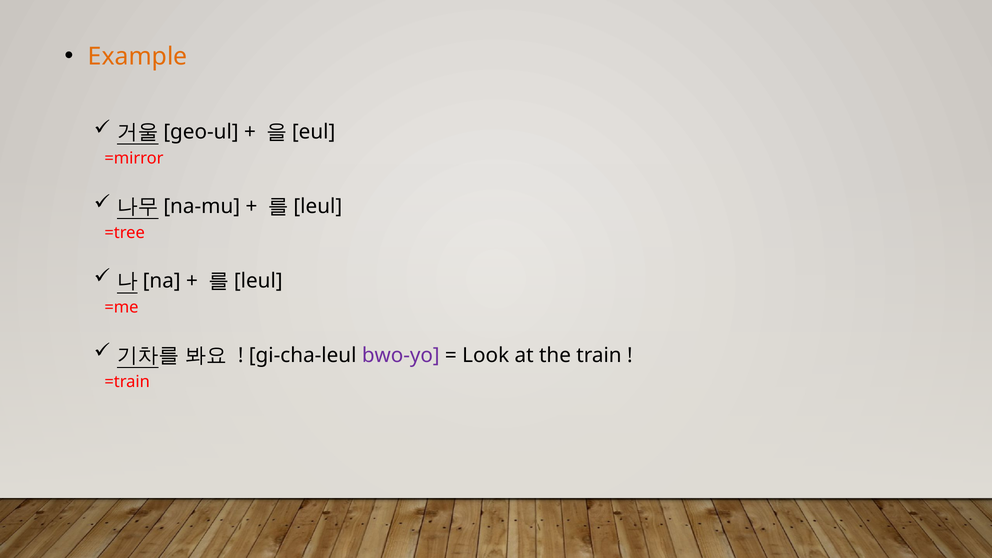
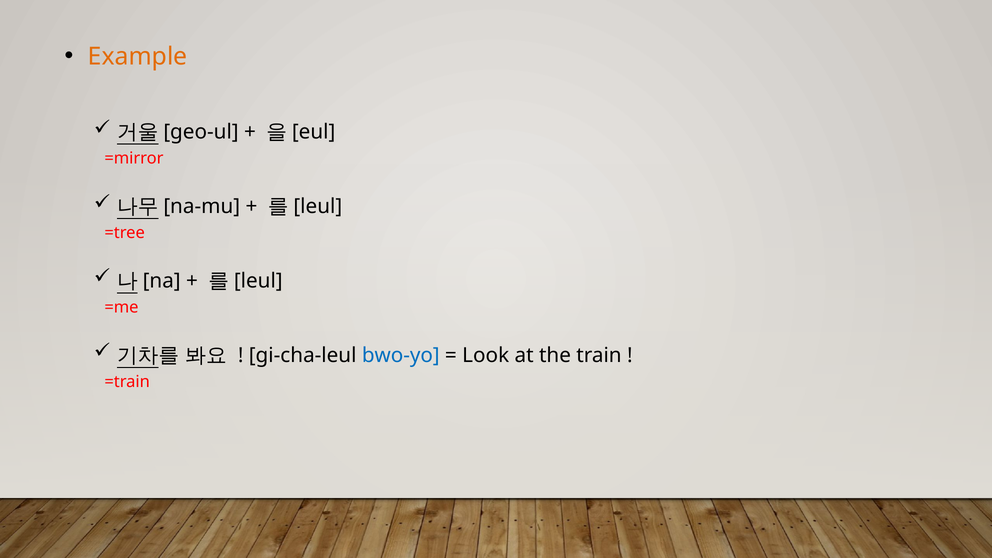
bwo-yo colour: purple -> blue
